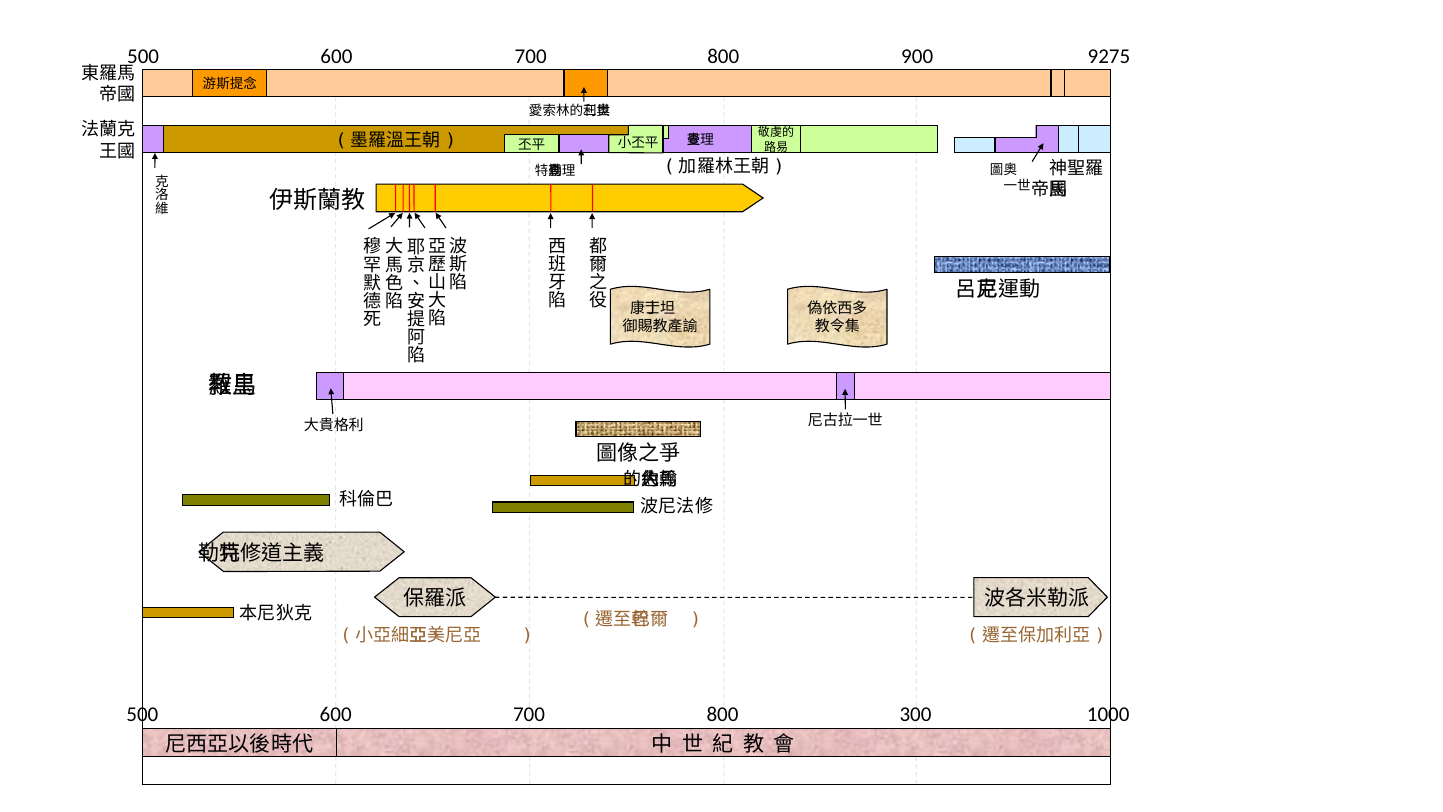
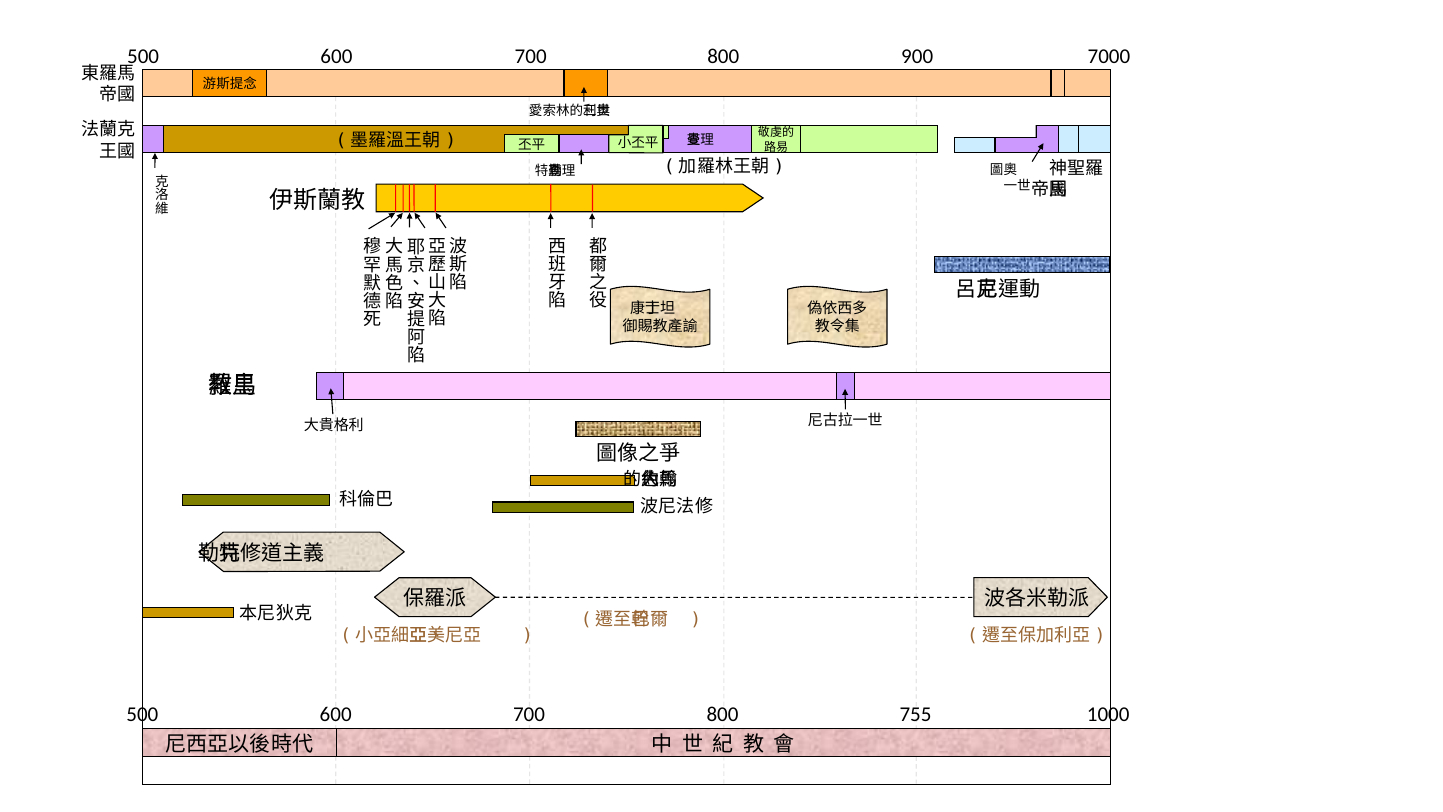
9275: 9275 -> 7000
300: 300 -> 755
